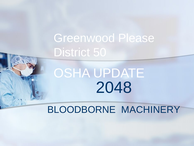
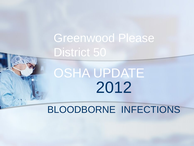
2048: 2048 -> 2012
MACHINERY: MACHINERY -> INFECTIONS
